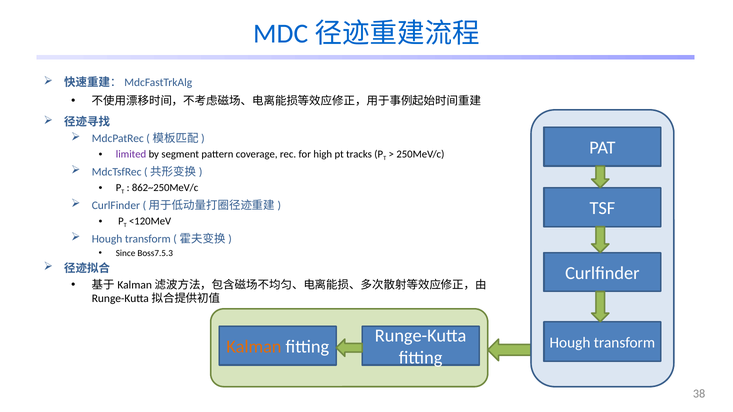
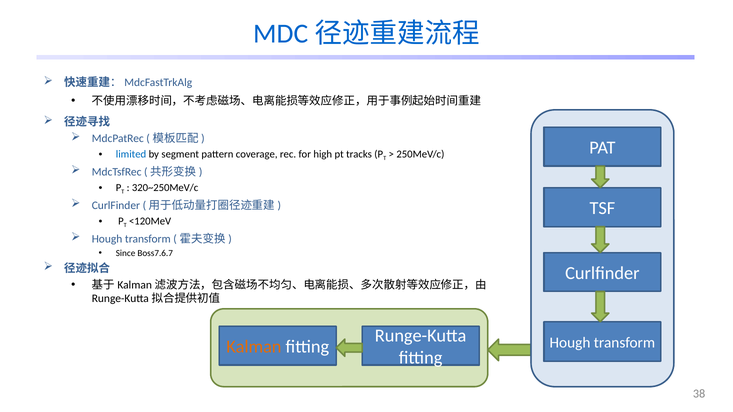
limited colour: purple -> blue
862~250MeV/c: 862~250MeV/c -> 320~250MeV/c
Boss7.5.3: Boss7.5.3 -> Boss7.6.7
